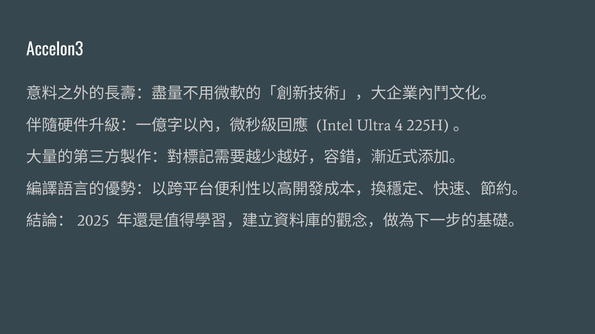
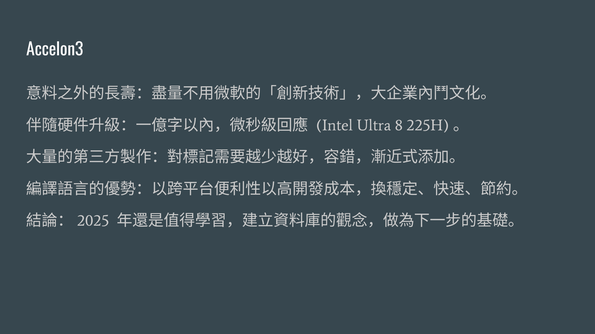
4: 4 -> 8
